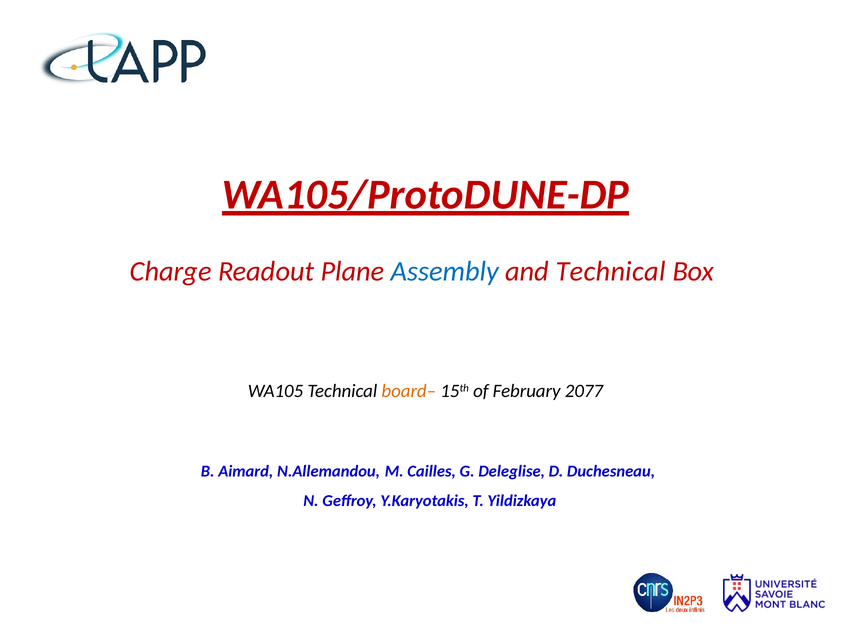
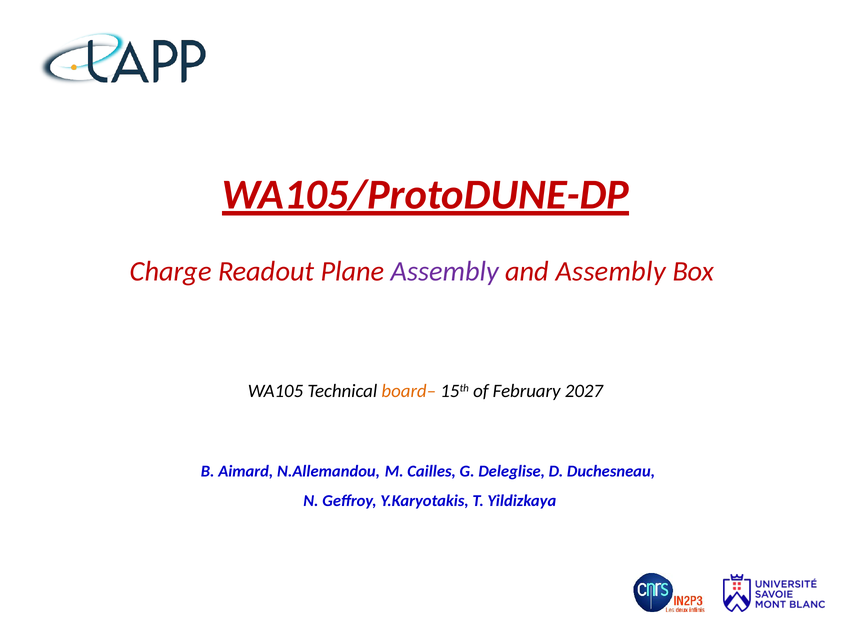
Assembly at (445, 272) colour: blue -> purple
and Technical: Technical -> Assembly
2077: 2077 -> 2027
